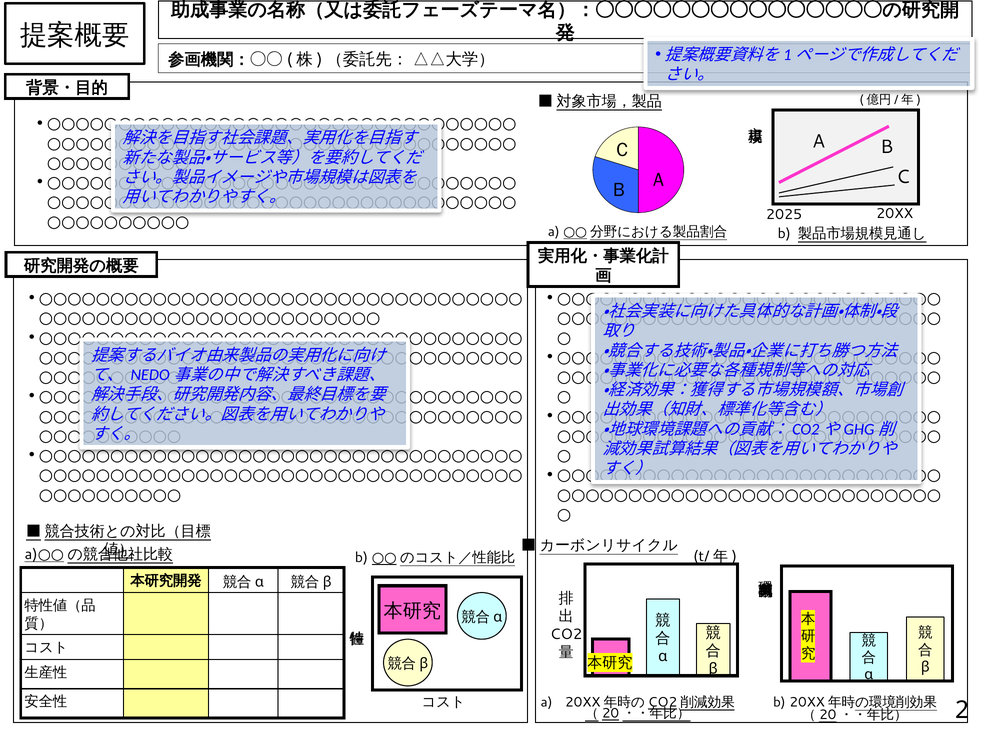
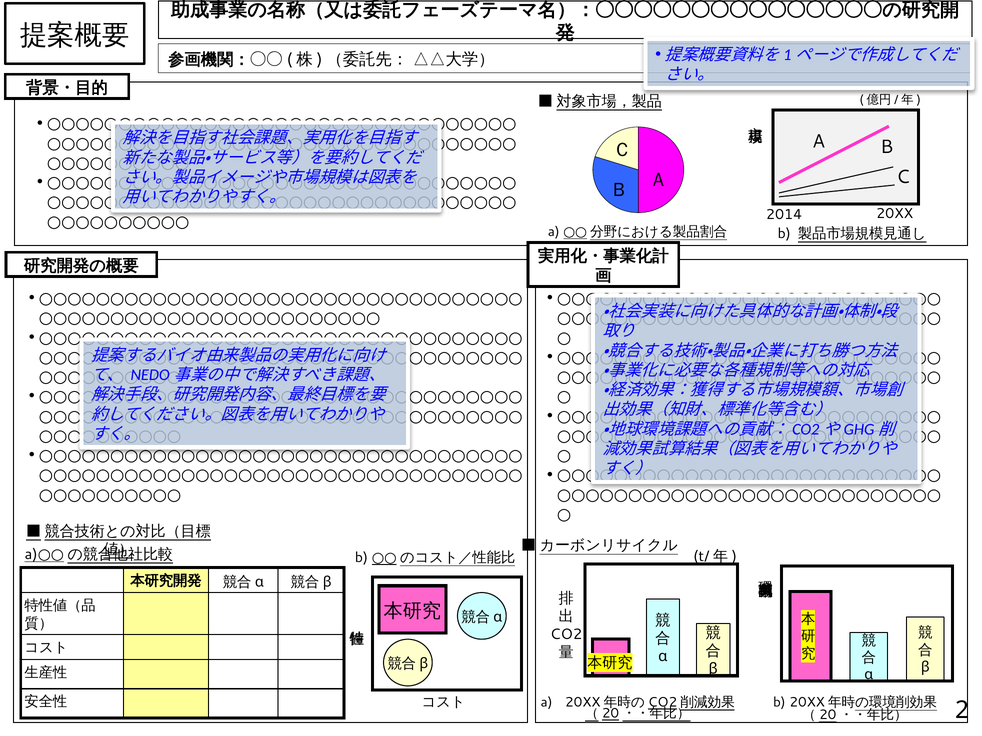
2025: 2025 -> 2014
